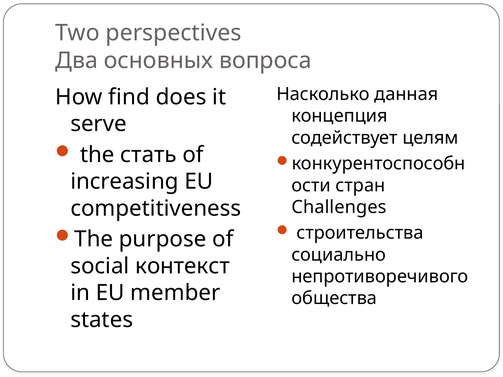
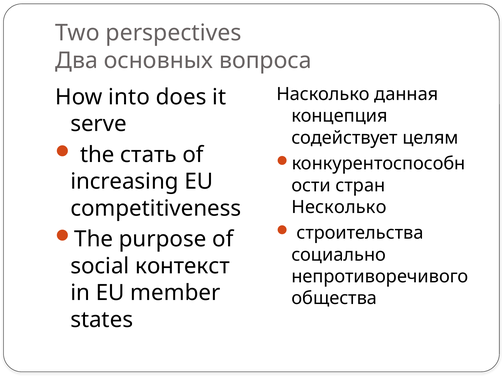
find: find -> into
Challenges: Challenges -> Несколько
